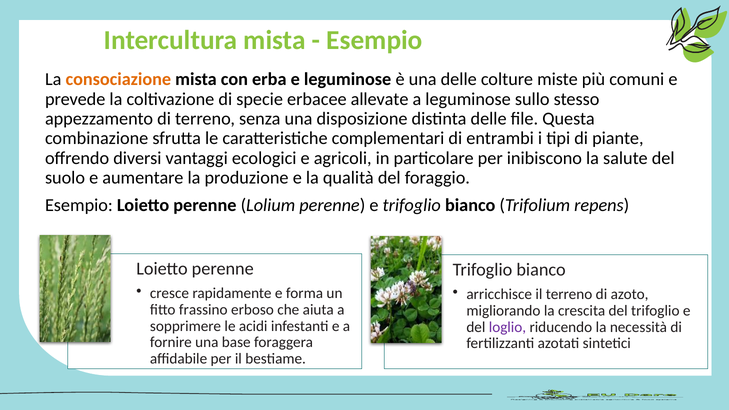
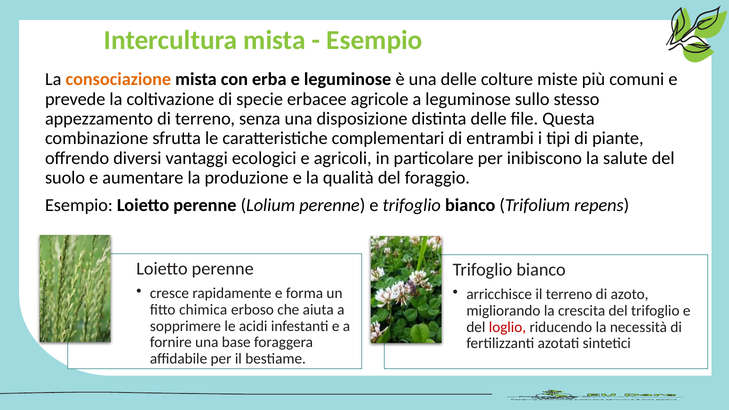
allevate: allevate -> agricole
frassino: frassino -> chimica
loglio colour: purple -> red
